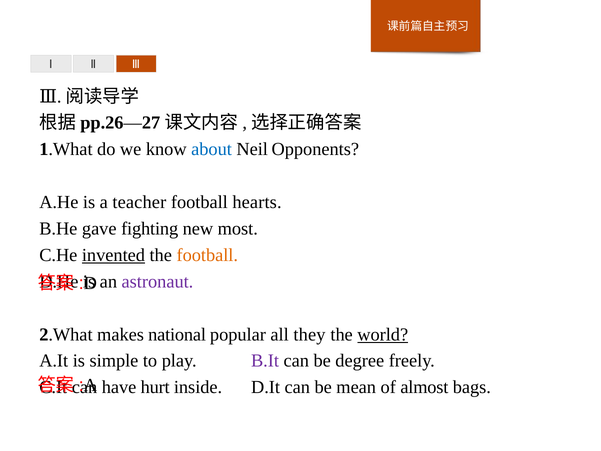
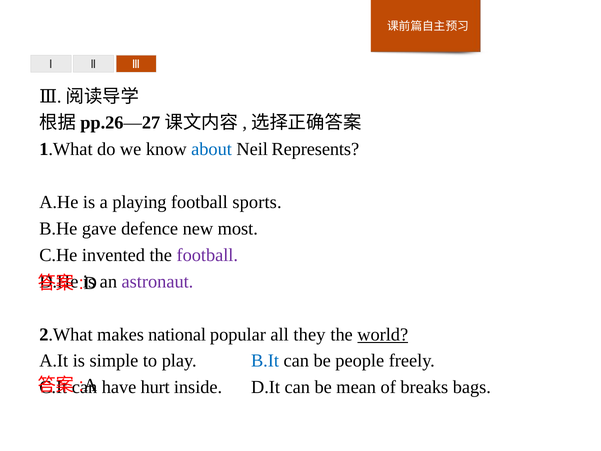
Opponents: Opponents -> Represents
teacher: teacher -> playing
hearts: hearts -> sports
fighting: fighting -> defence
invented underline: present -> none
football at (207, 255) colour: orange -> purple
B.It colour: purple -> blue
degree: degree -> people
almost: almost -> breaks
